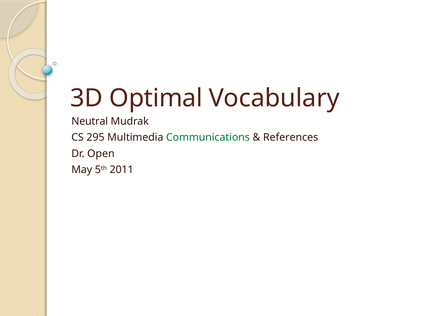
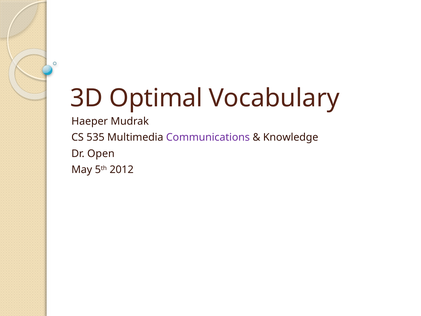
Neutral: Neutral -> Haeper
295: 295 -> 535
Communications colour: green -> purple
References: References -> Knowledge
2011: 2011 -> 2012
